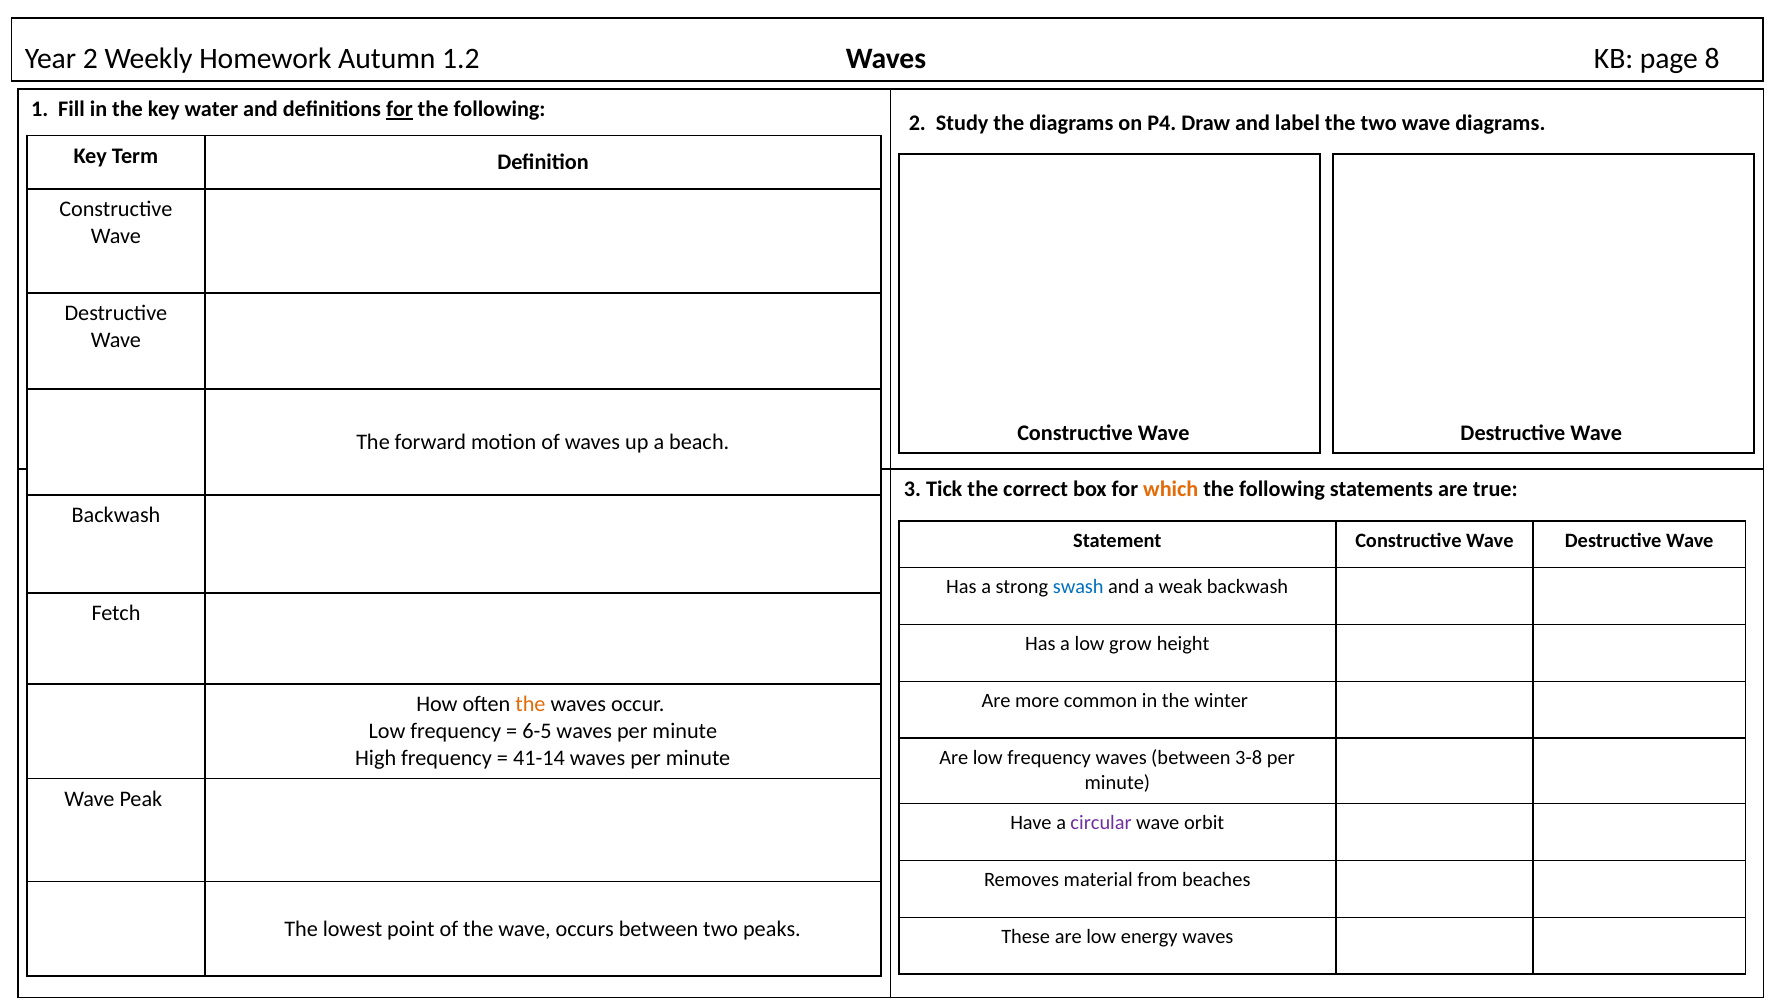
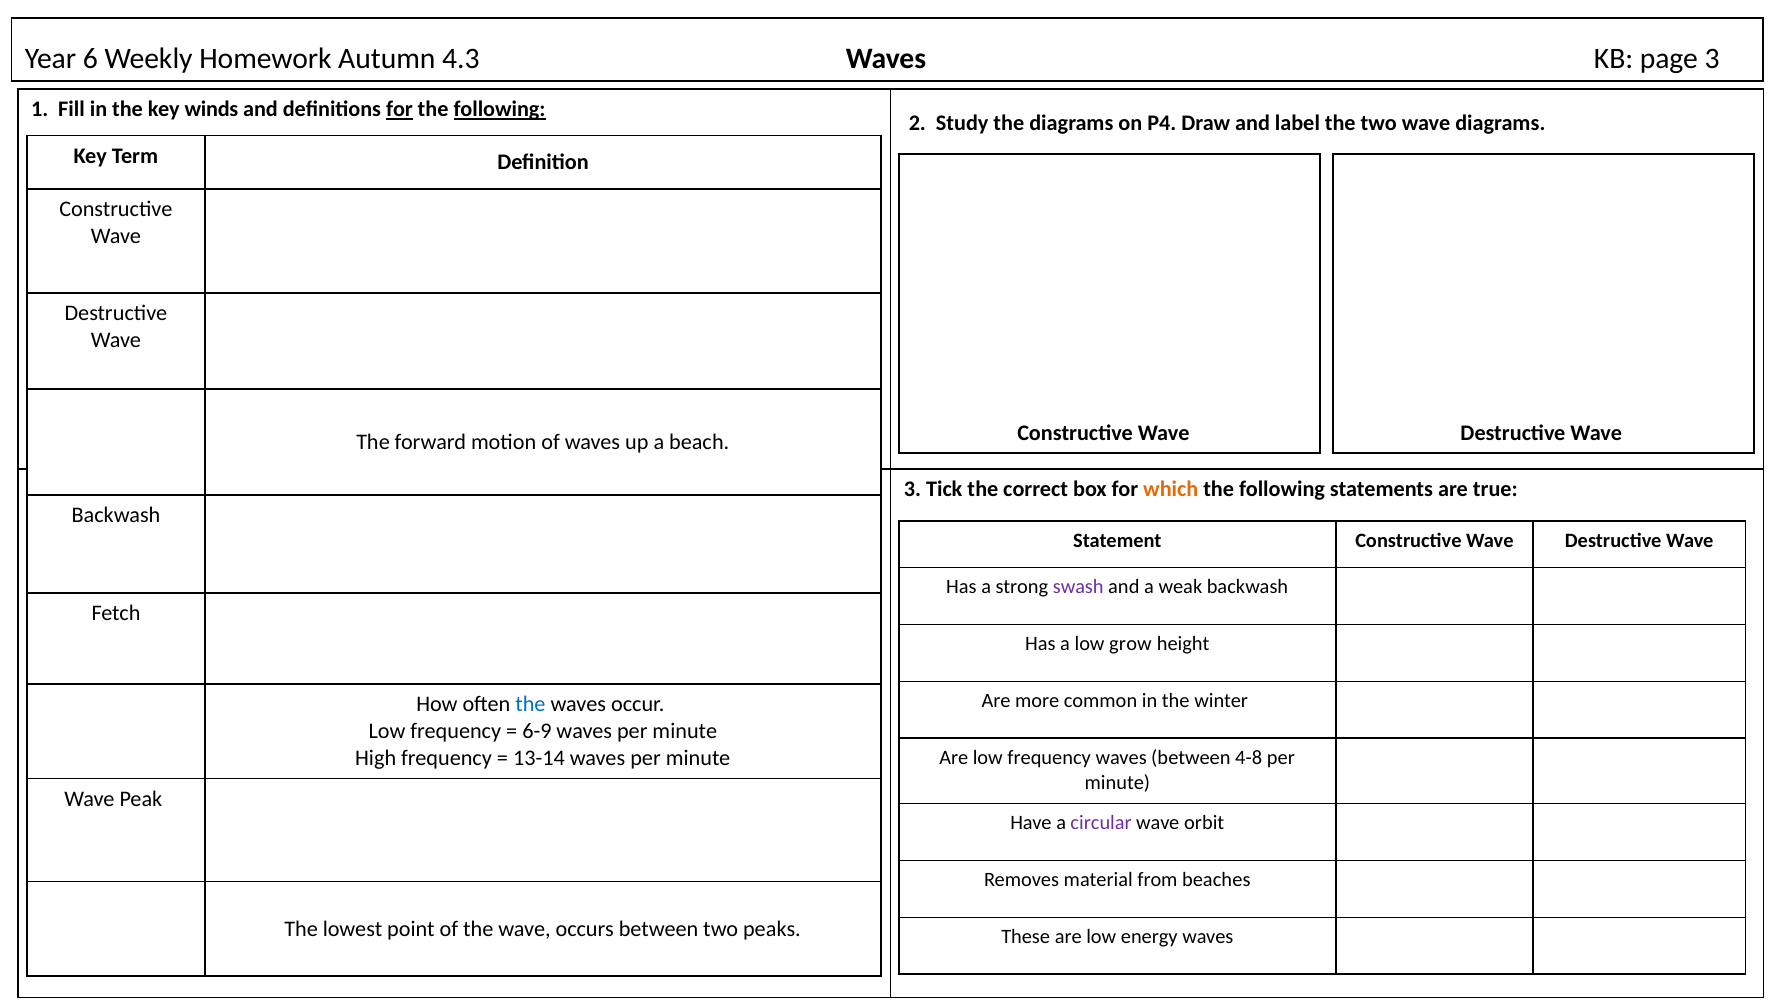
Year 2: 2 -> 6
1.2: 1.2 -> 4.3
page 8: 8 -> 3
water: water -> winds
following at (500, 110) underline: none -> present
swash colour: blue -> purple
the at (530, 704) colour: orange -> blue
6-5: 6-5 -> 6-9
41-14: 41-14 -> 13-14
3-8: 3-8 -> 4-8
